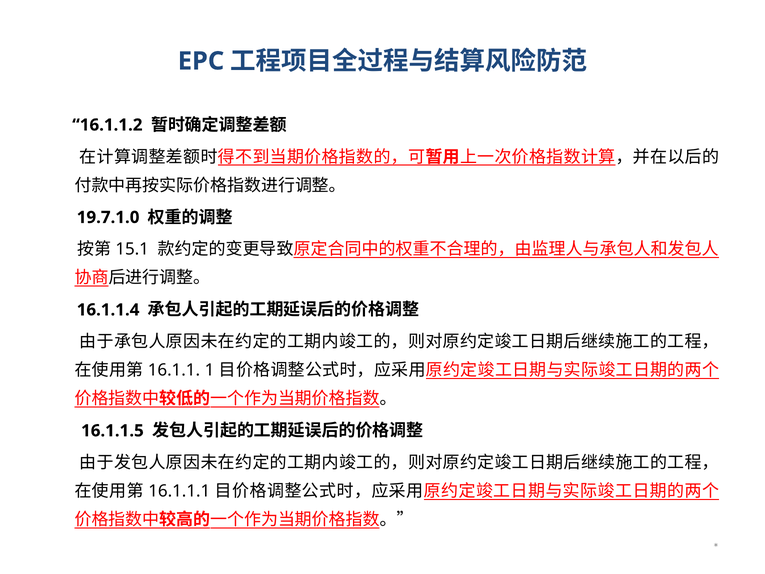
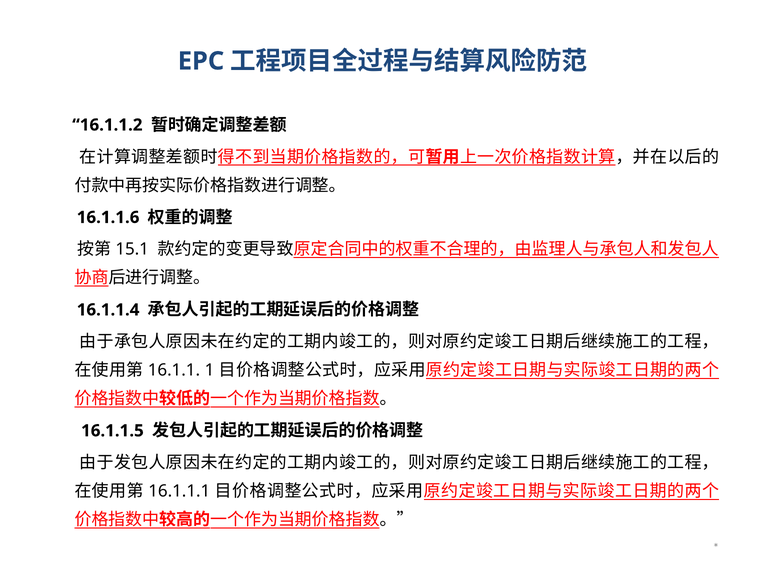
19.7.1.0: 19.7.1.0 -> 16.1.1.6
